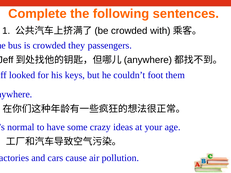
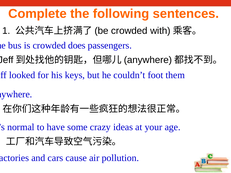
they: they -> does
